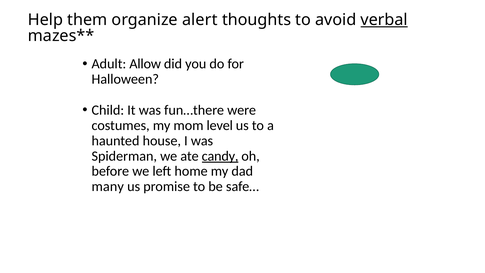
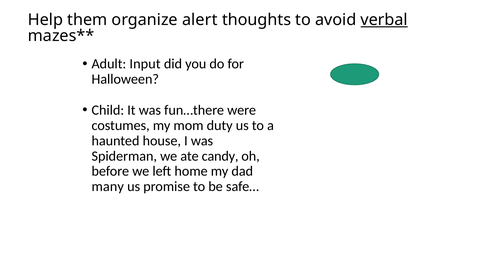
Allow: Allow -> Input
level: level -> duty
candy underline: present -> none
